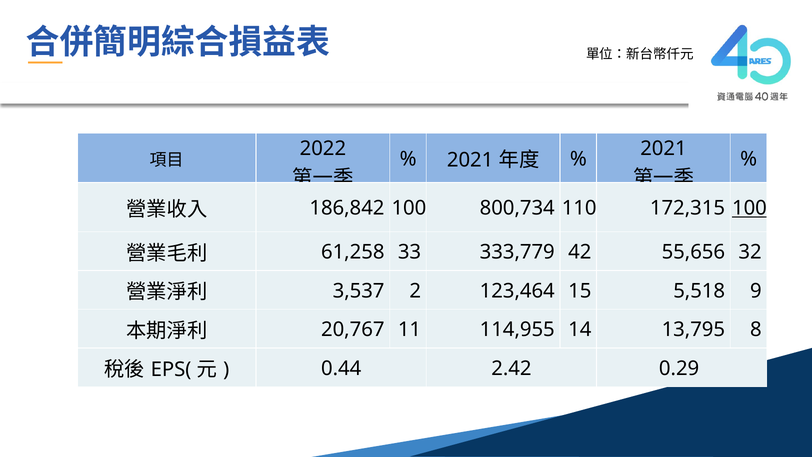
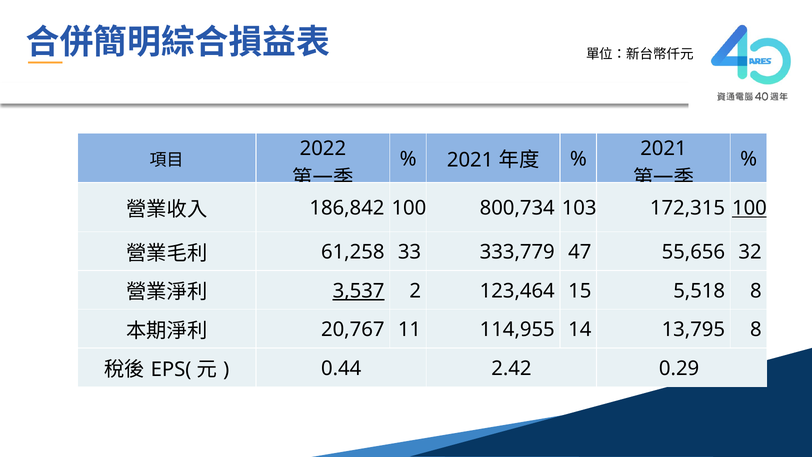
110: 110 -> 103
42: 42 -> 47
3,537 underline: none -> present
5,518 9: 9 -> 8
